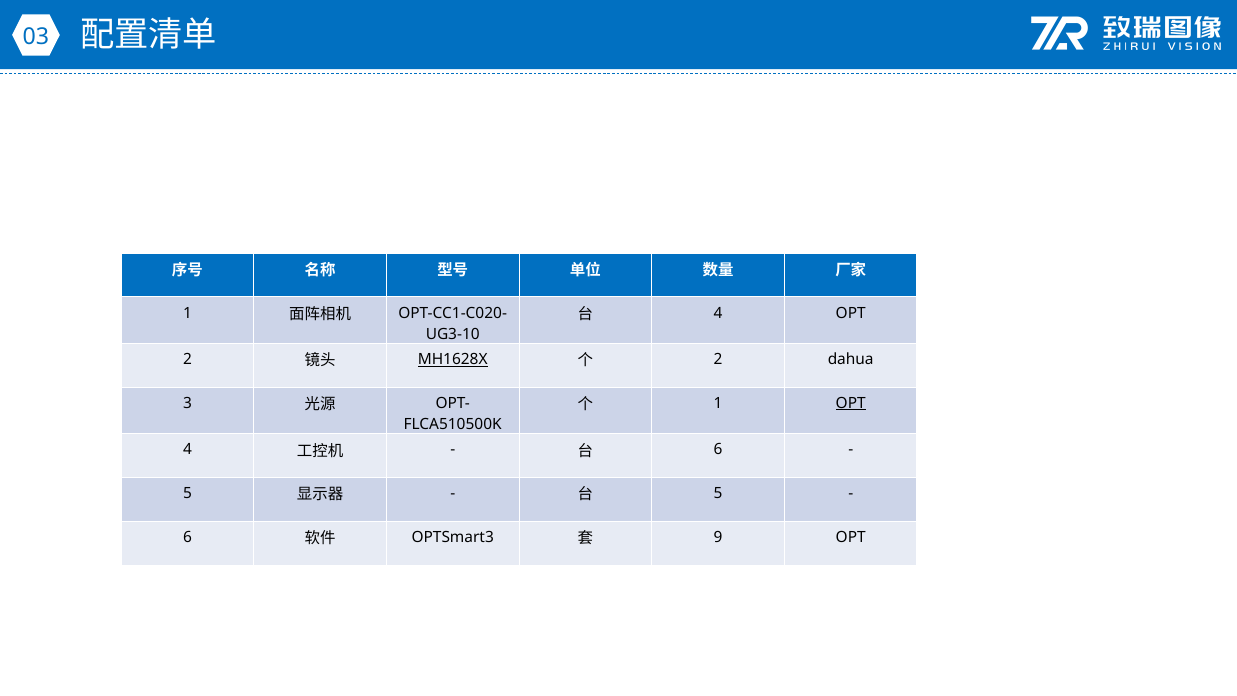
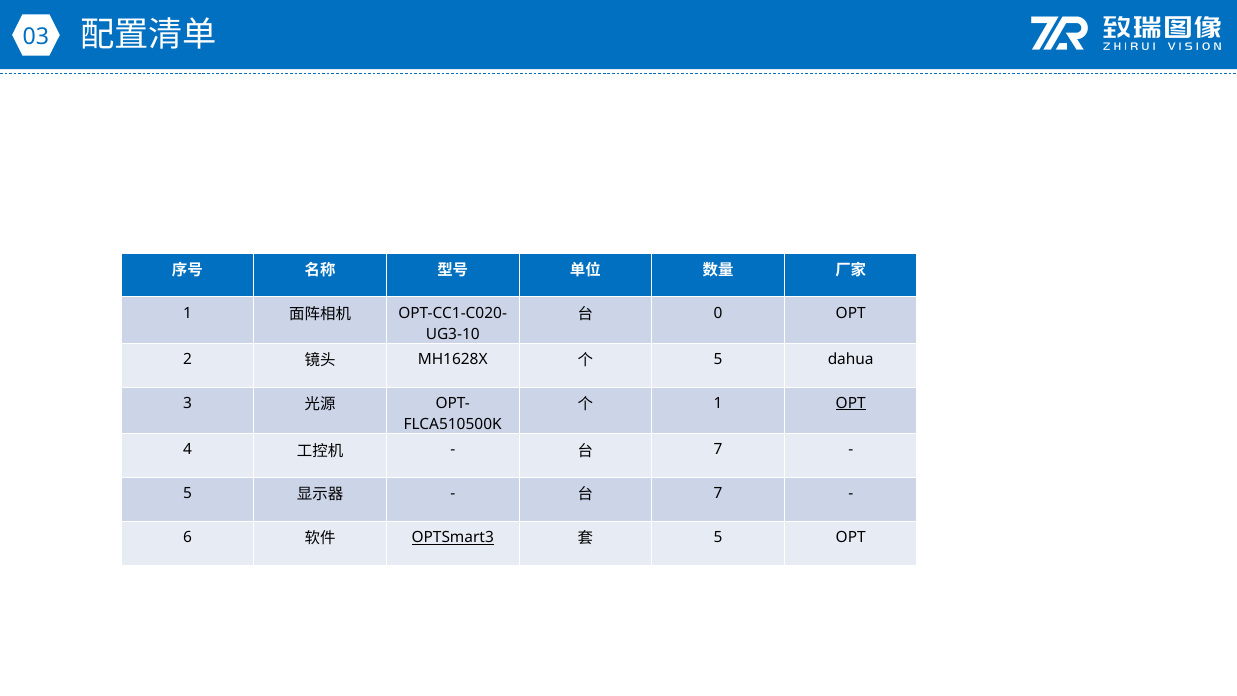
4 at (718, 313): 4 -> 0
MH1628X underline: present -> none
2 at (718, 359): 2 -> 5
6 at (718, 450): 6 -> 7
5 at (718, 493): 5 -> 7
OPTSmart3 underline: none -> present
9 at (718, 537): 9 -> 5
